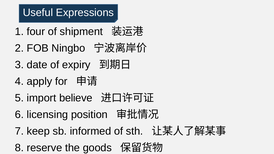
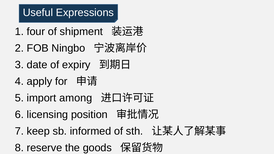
believe: believe -> among
